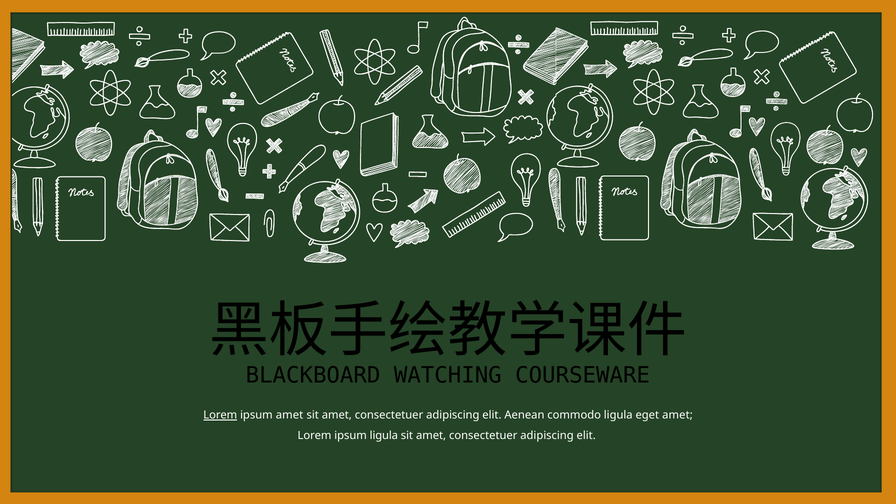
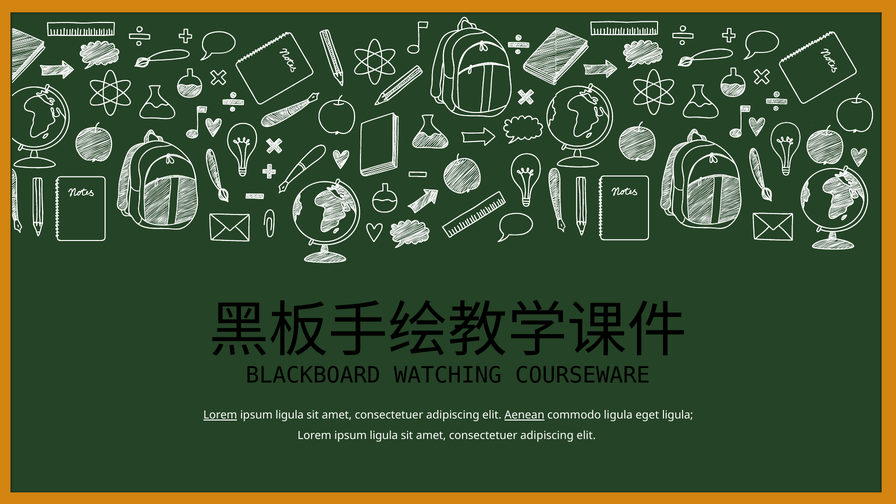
amet at (290, 415): amet -> ligula
Aenean underline: none -> present
eget amet: amet -> ligula
